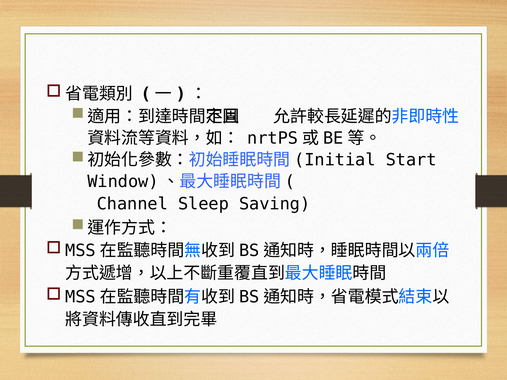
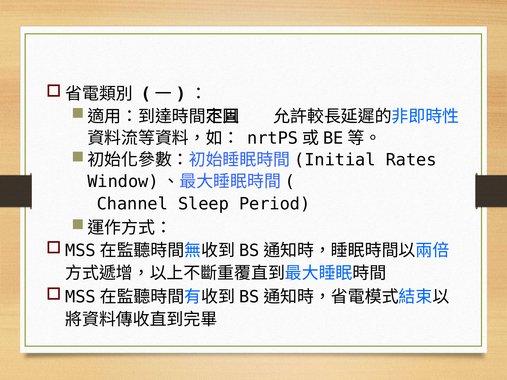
Start: Start -> Rates
Saving: Saving -> Period
